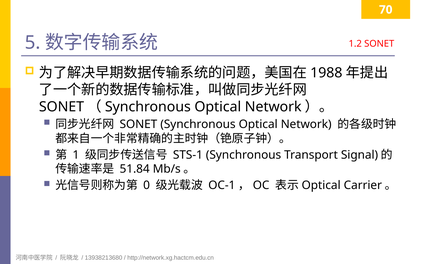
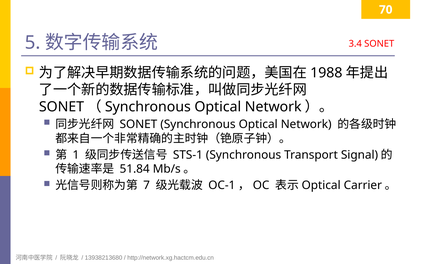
1.2: 1.2 -> 3.4
0: 0 -> 7
